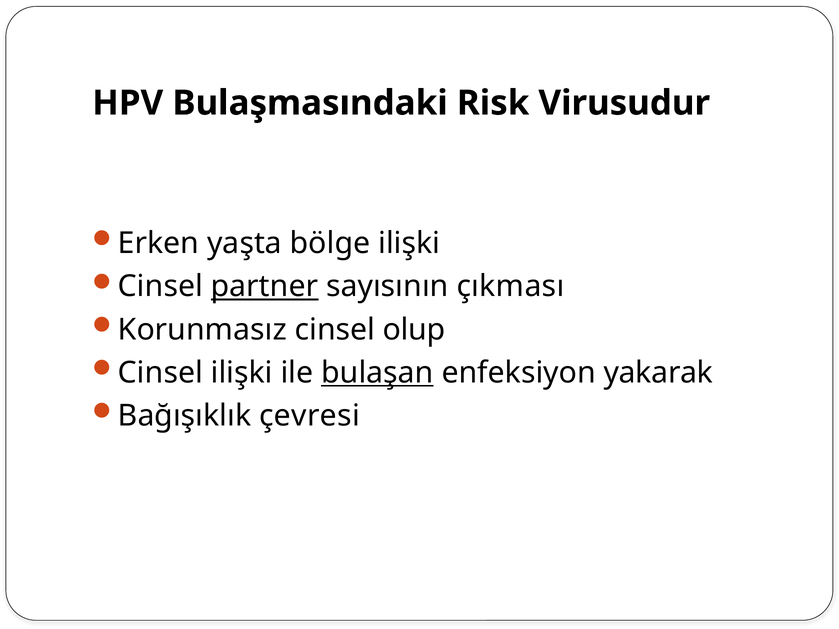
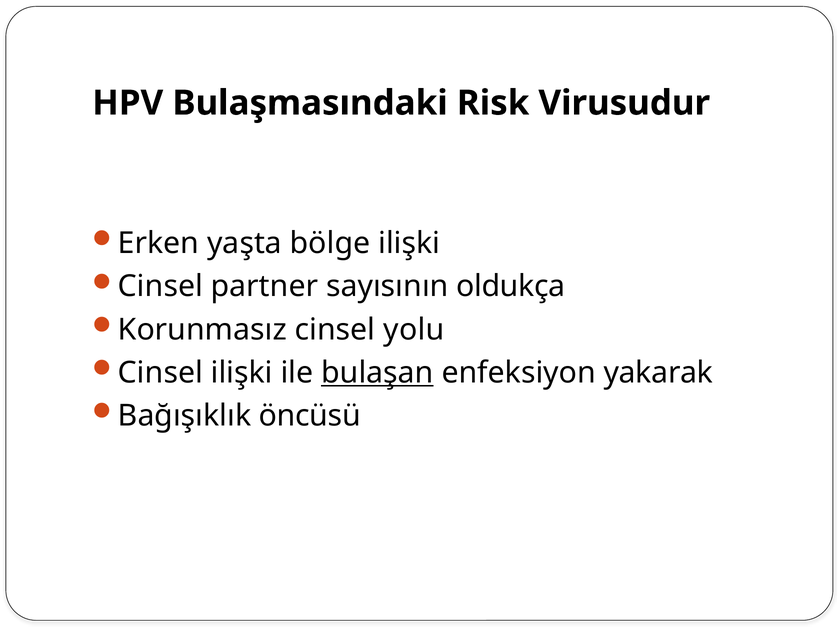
partner underline: present -> none
çıkması: çıkması -> oldukça
olup: olup -> yolu
çevresi: çevresi -> öncüsü
